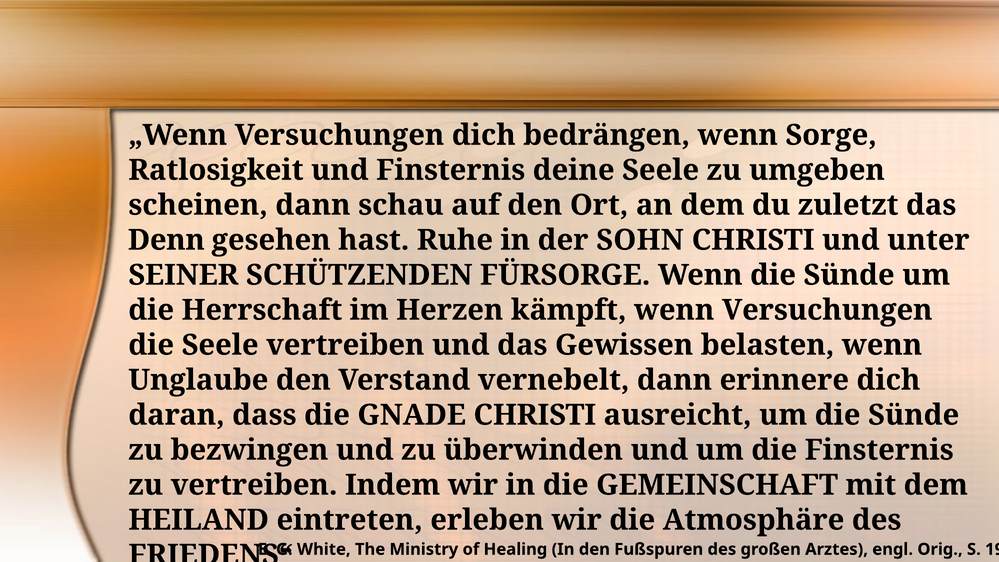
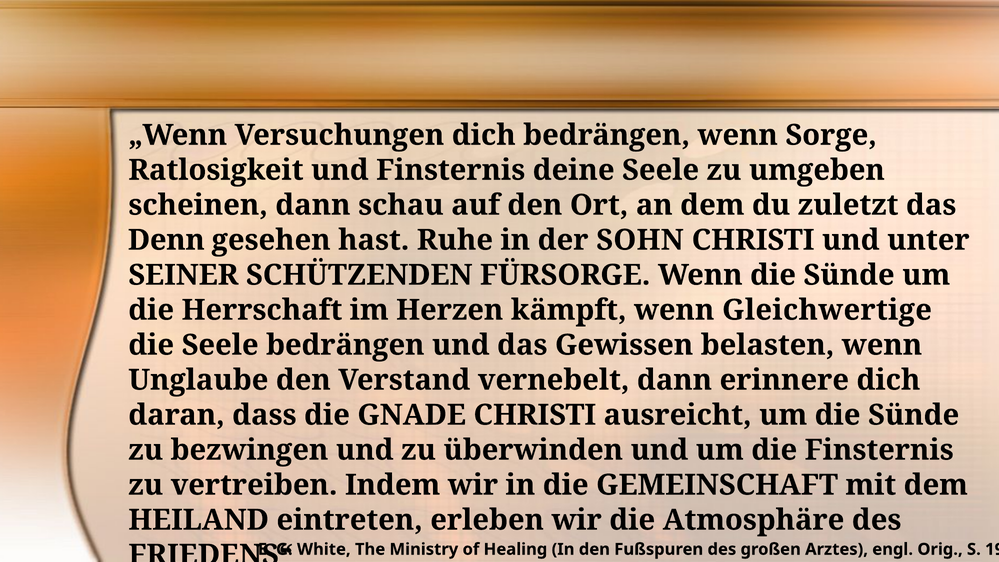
wenn Versuchungen: Versuchungen -> Gleichwertige
Seele vertreiben: vertreiben -> bedrängen
